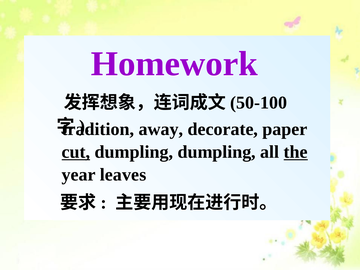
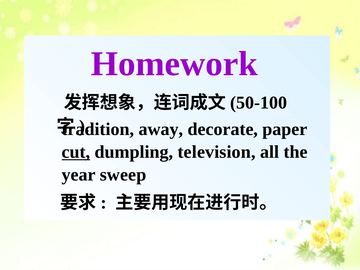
dumpling dumpling: dumpling -> television
the underline: present -> none
leaves: leaves -> sweep
